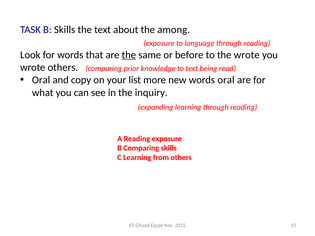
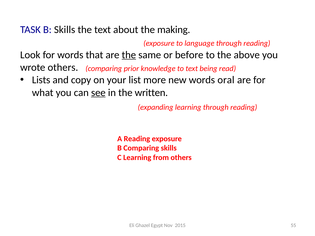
among: among -> making
the wrote: wrote -> above
Oral at (41, 80): Oral -> Lists
see underline: none -> present
inquiry: inquiry -> written
